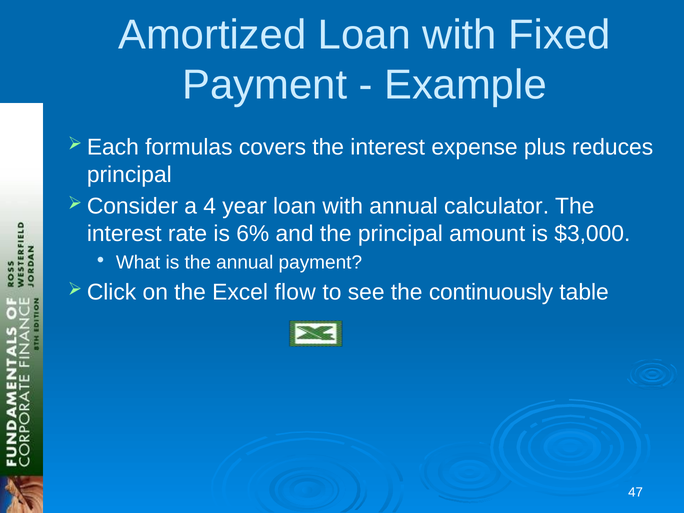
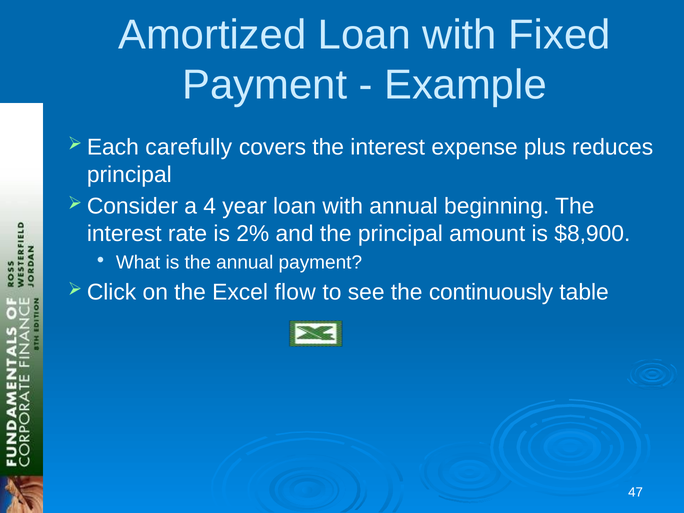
formulas: formulas -> carefully
calculator: calculator -> beginning
6%: 6% -> 2%
$3,000: $3,000 -> $8,900
